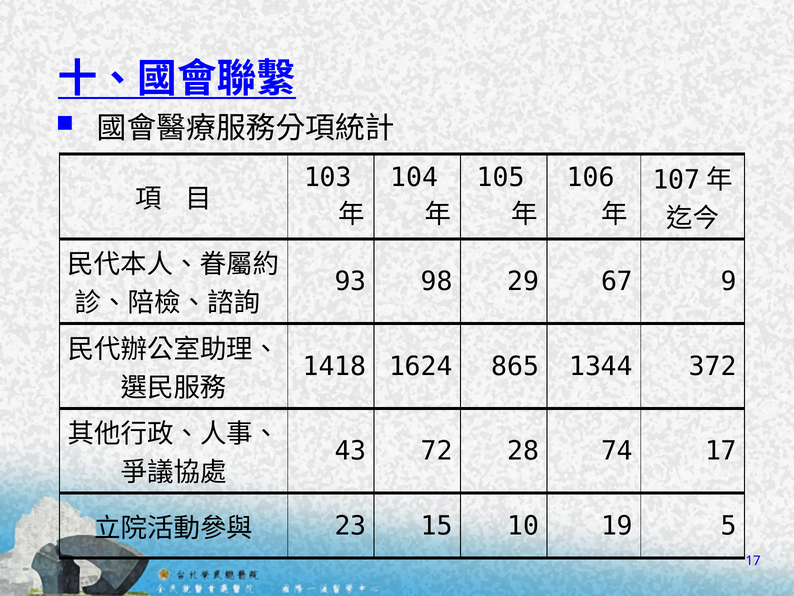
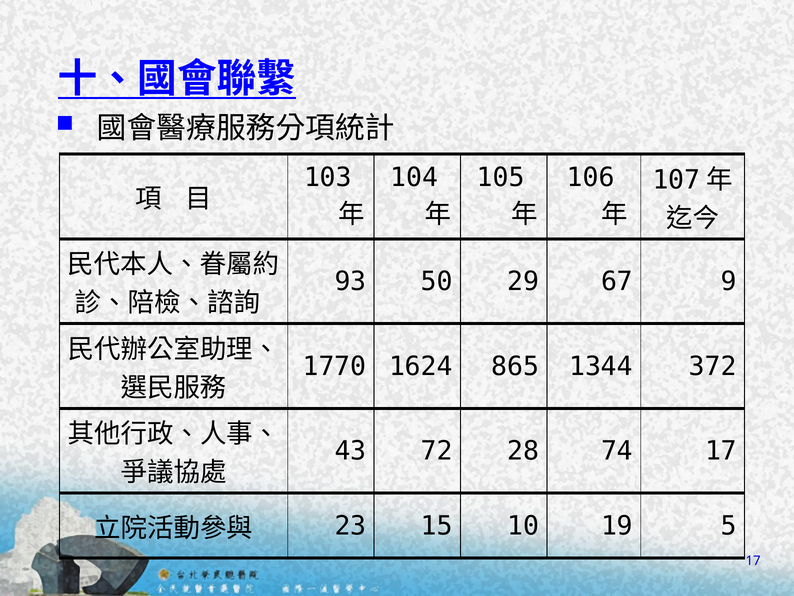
98: 98 -> 50
1418: 1418 -> 1770
